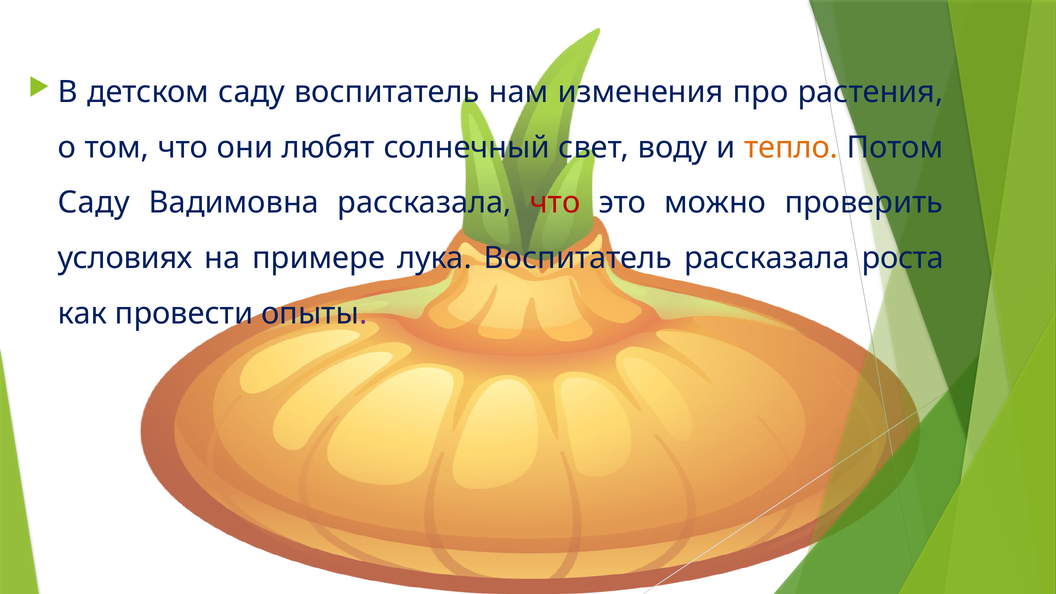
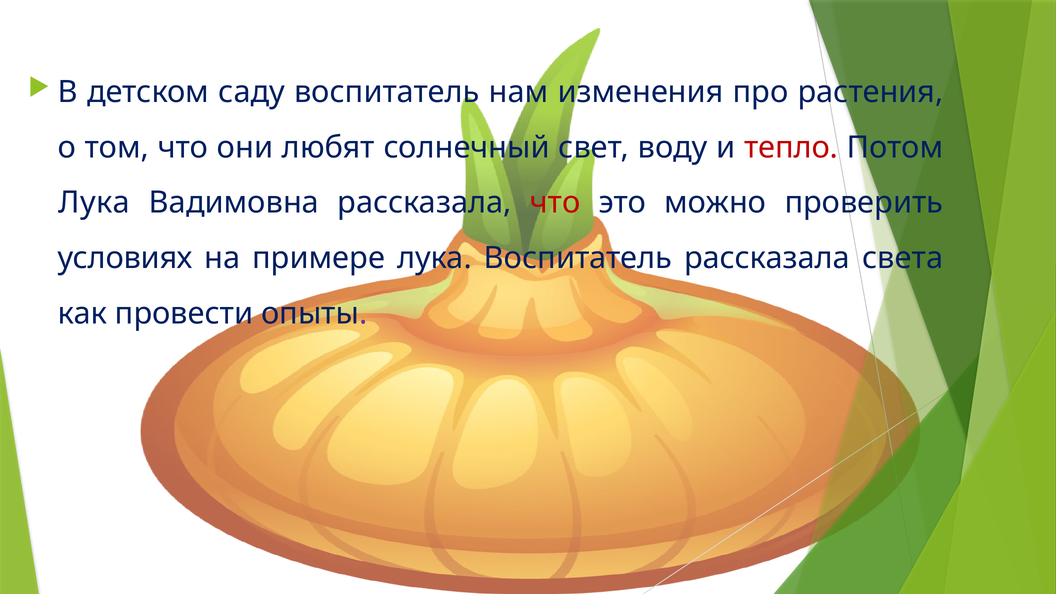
тепло colour: orange -> red
Саду at (94, 203): Саду -> Лука
роста: роста -> света
